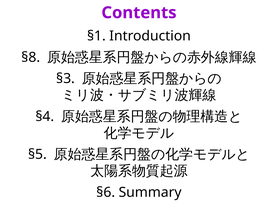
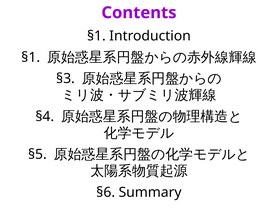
§8 at (31, 57): §8 -> §1
